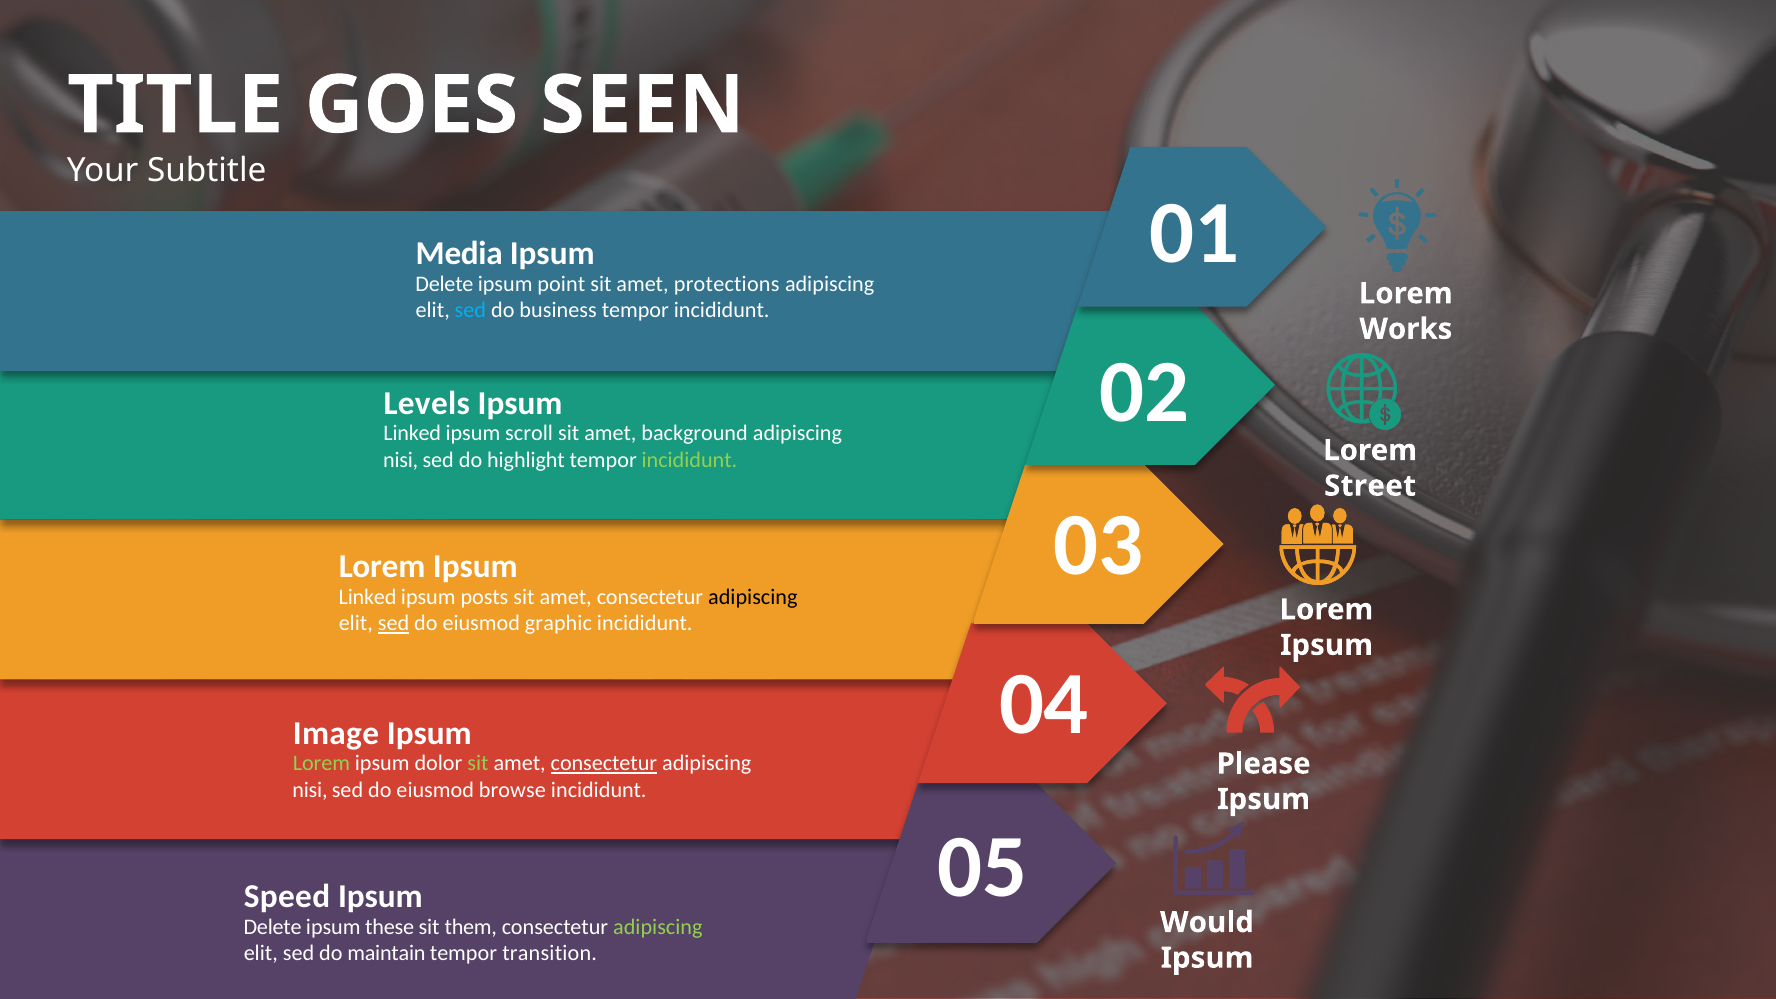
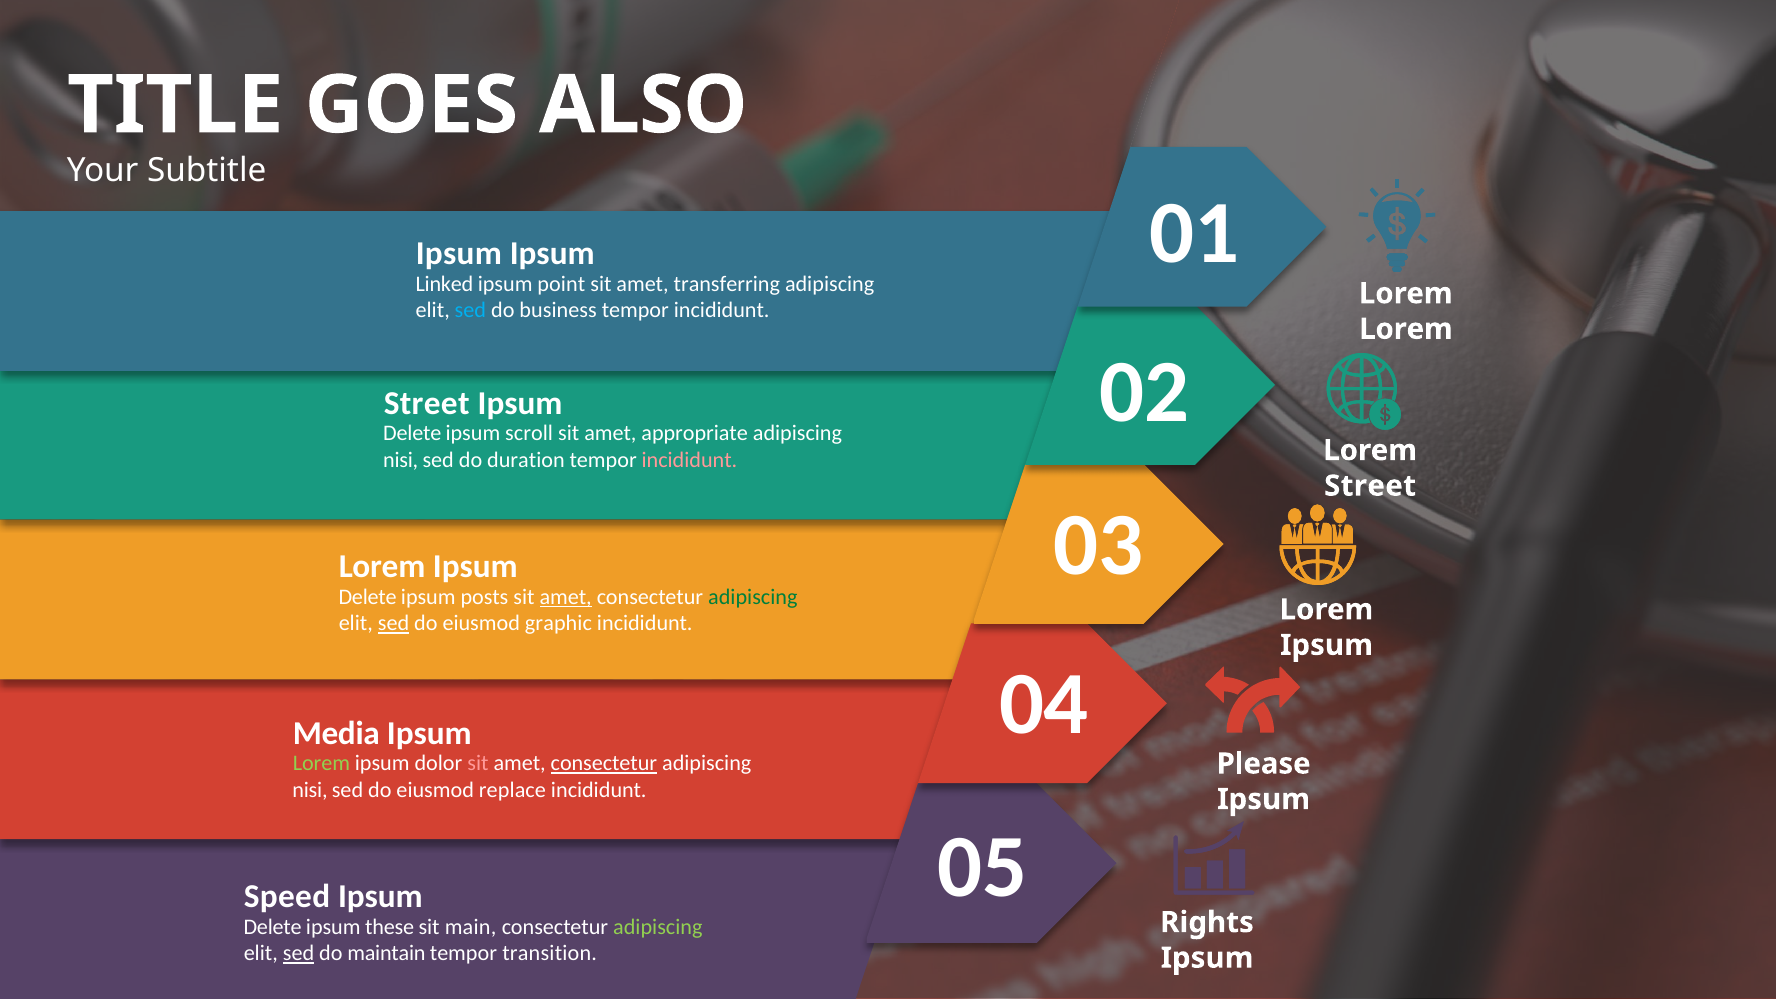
SEEN: SEEN -> ALSO
Media at (459, 254): Media -> Ipsum
Delete at (444, 284): Delete -> Linked
protections: protections -> transferring
Works at (1406, 329): Works -> Lorem
Levels at (427, 403): Levels -> Street
Linked at (412, 433): Linked -> Delete
background: background -> appropriate
highlight: highlight -> duration
incididunt at (689, 460) colour: light green -> pink
Linked at (368, 597): Linked -> Delete
amet at (566, 597) underline: none -> present
adipiscing at (753, 597) colour: black -> green
Image: Image -> Media
sit at (478, 763) colour: light green -> pink
browse: browse -> replace
Would: Would -> Rights
them: them -> main
sed at (299, 953) underline: none -> present
